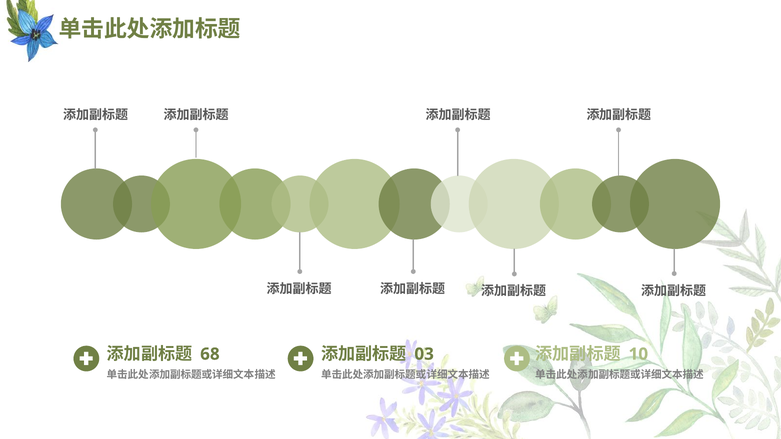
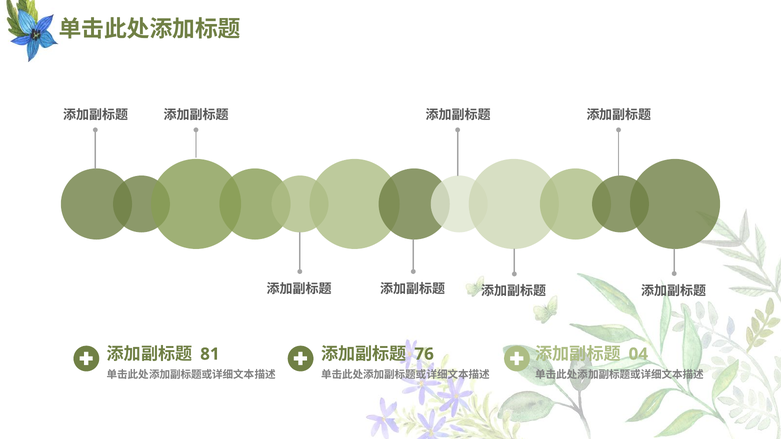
68: 68 -> 81
03: 03 -> 76
10: 10 -> 04
